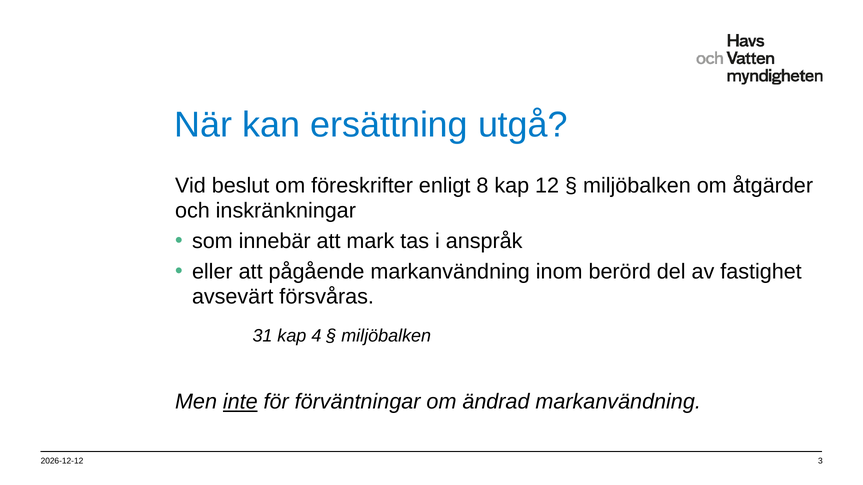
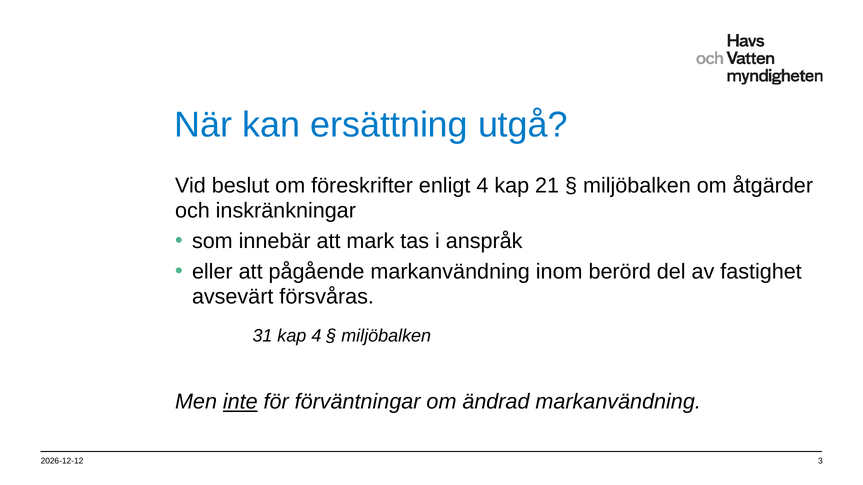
enligt 8: 8 -> 4
12: 12 -> 21
